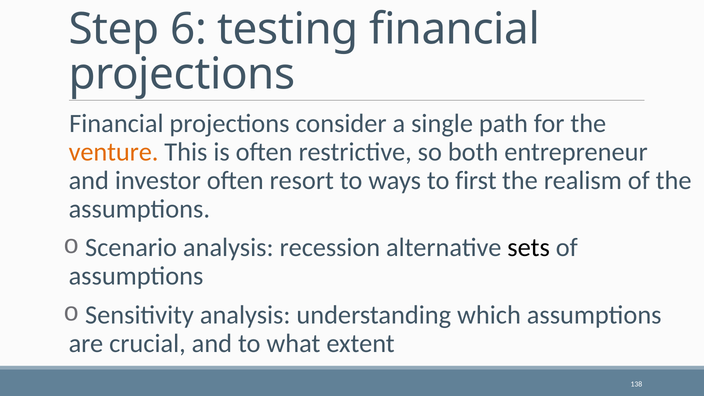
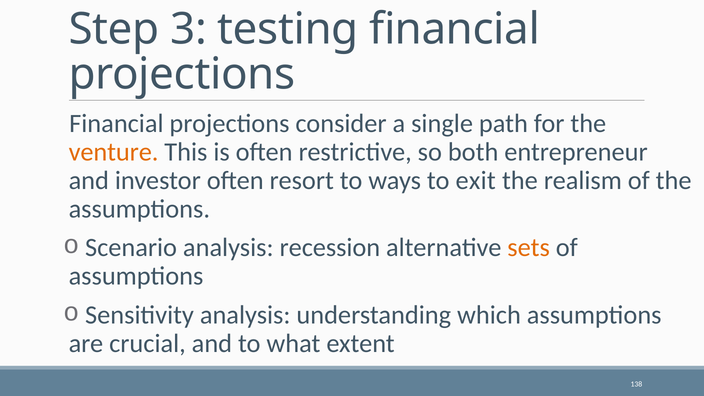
6: 6 -> 3
first: first -> exit
sets colour: black -> orange
